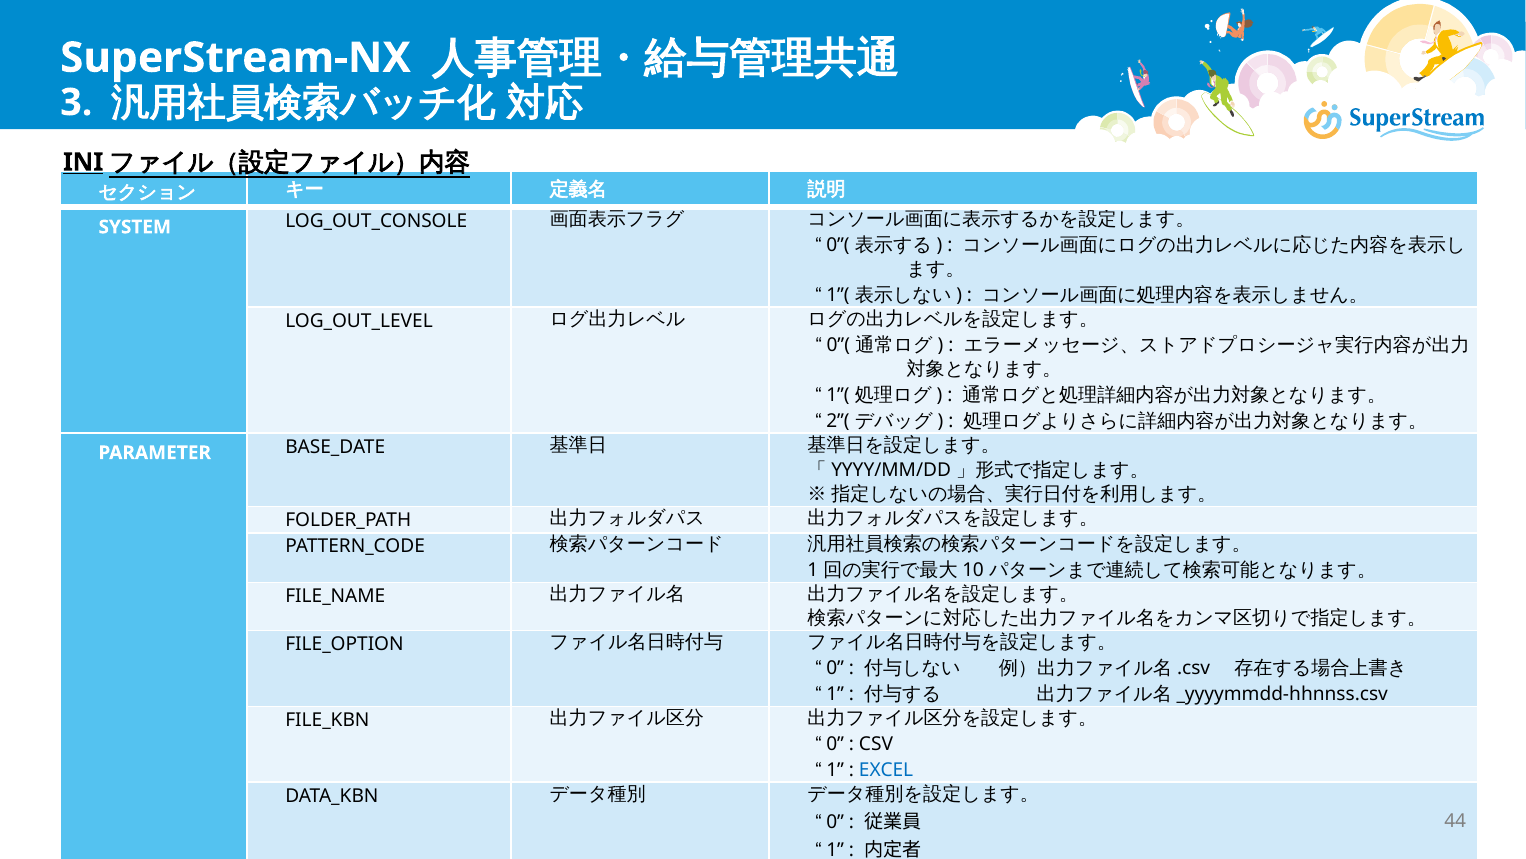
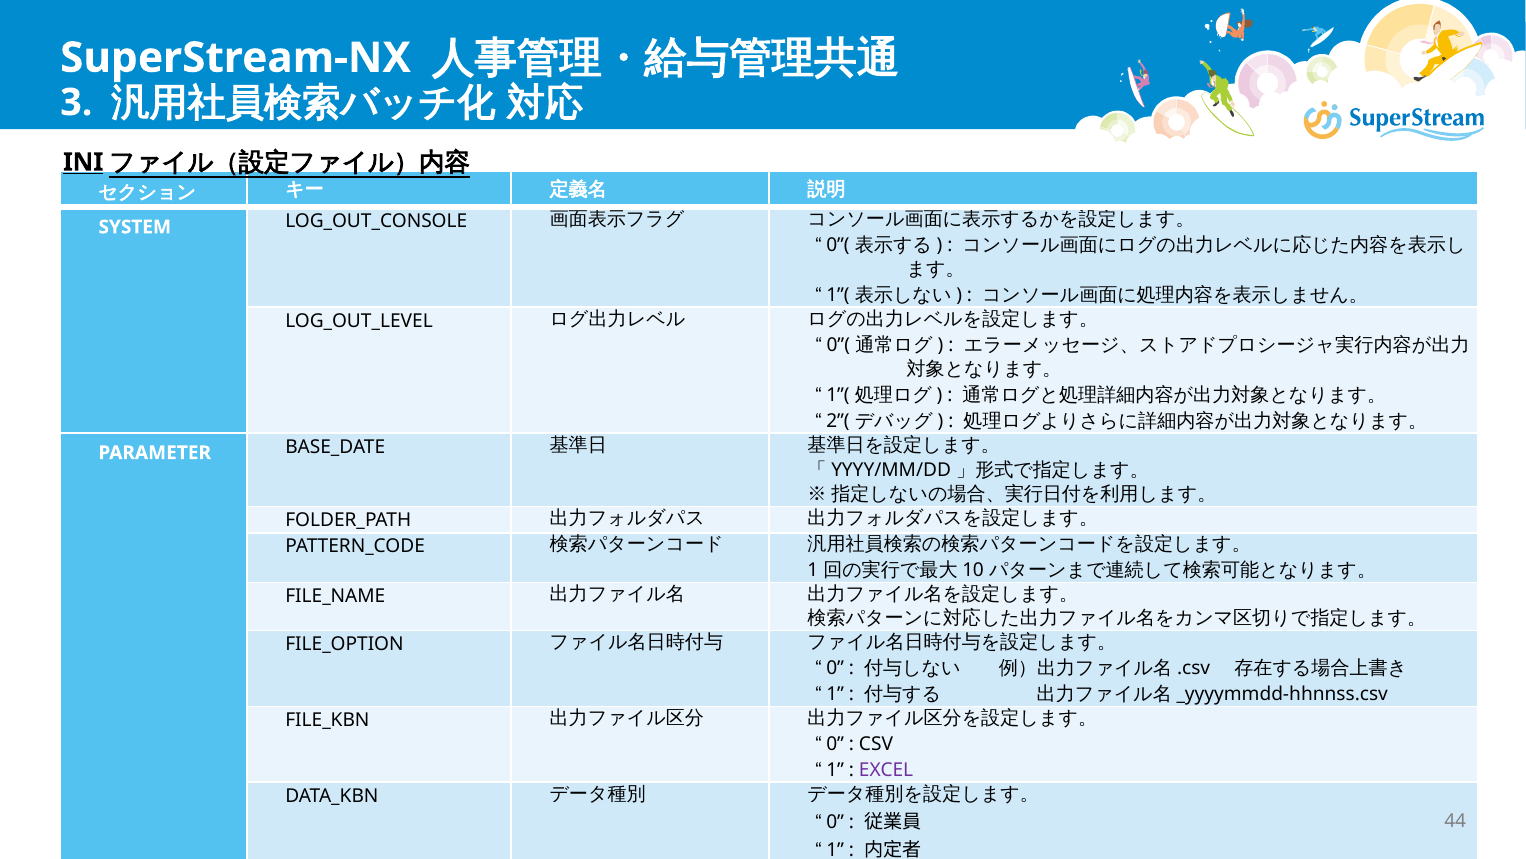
EXCEL colour: blue -> purple
